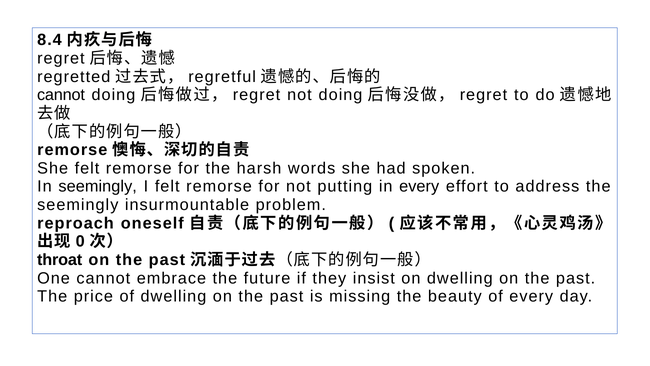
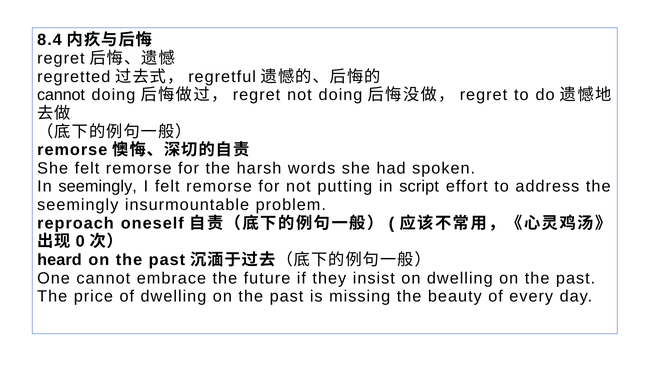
in every: every -> script
throat: throat -> heard
